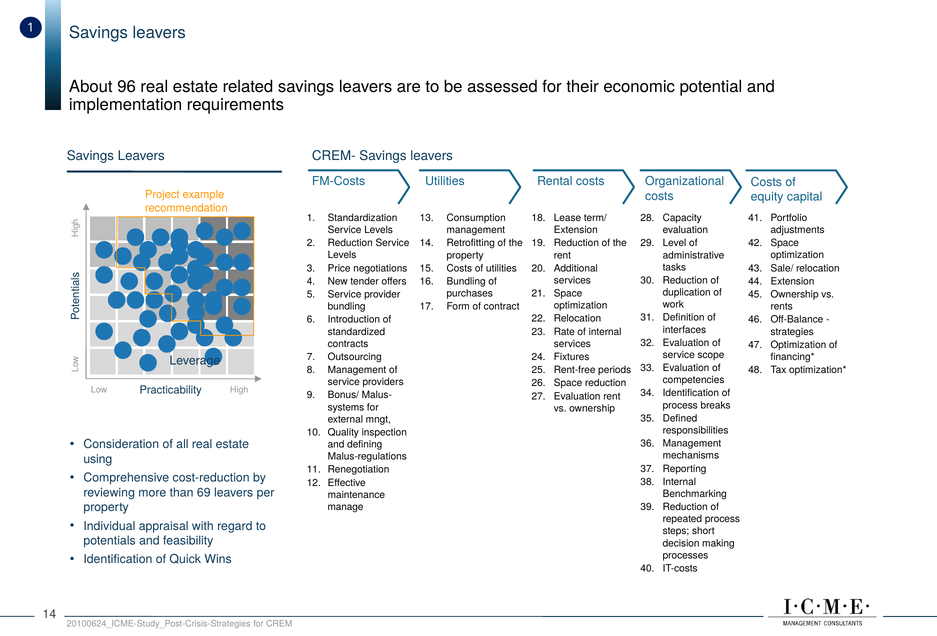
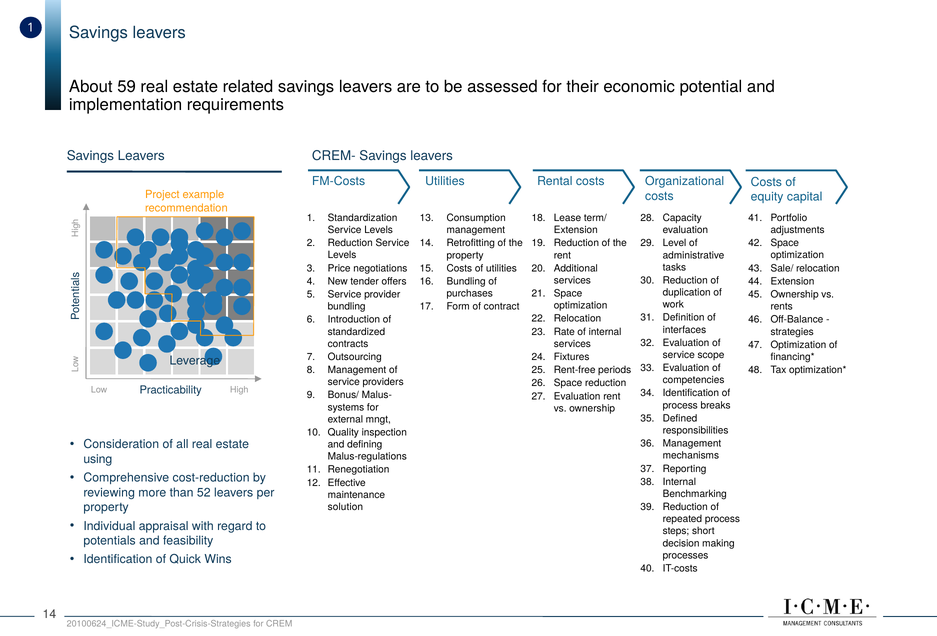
96: 96 -> 59
69: 69 -> 52
manage: manage -> solution
